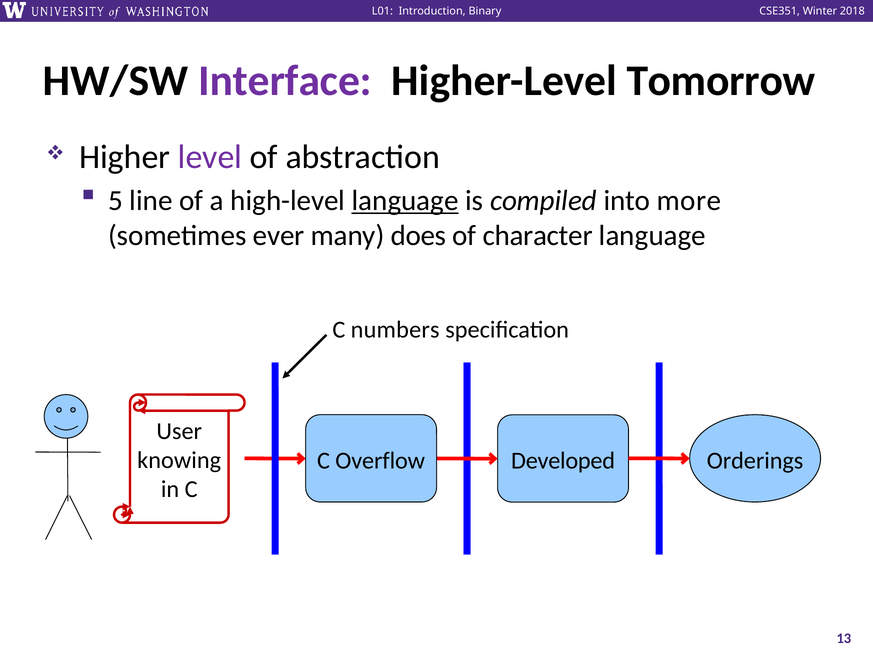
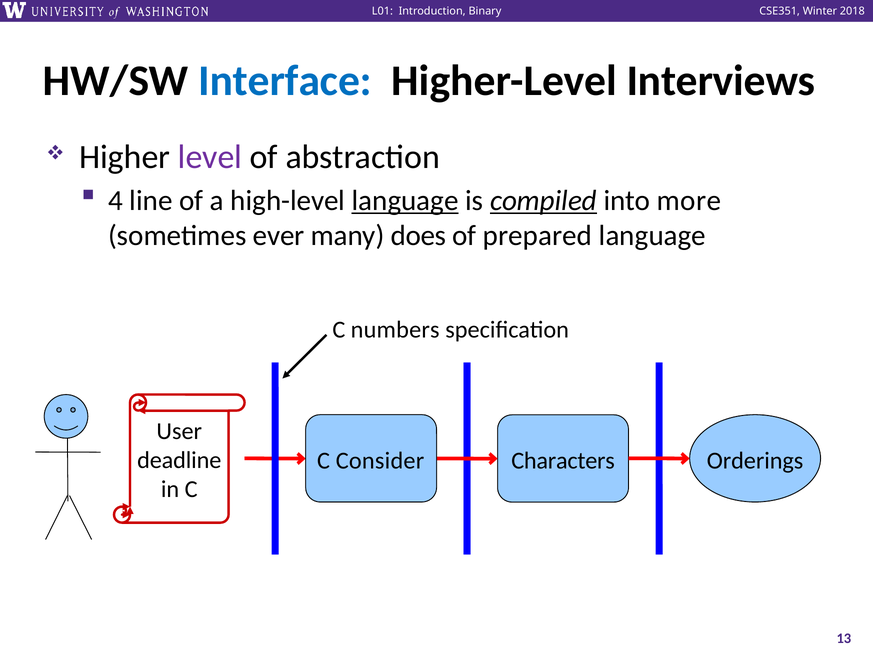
Interface colour: purple -> blue
Tomorrow: Tomorrow -> Interviews
5: 5 -> 4
compiled underline: none -> present
character: character -> prepared
knowing: knowing -> deadline
Overflow: Overflow -> Consider
Developed: Developed -> Characters
